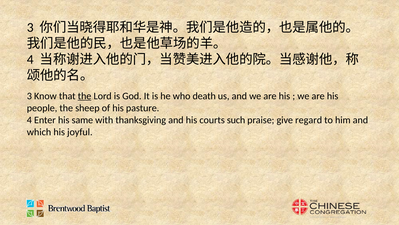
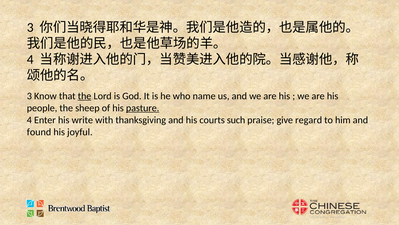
death: death -> name
pasture underline: none -> present
same: same -> write
which: which -> found
